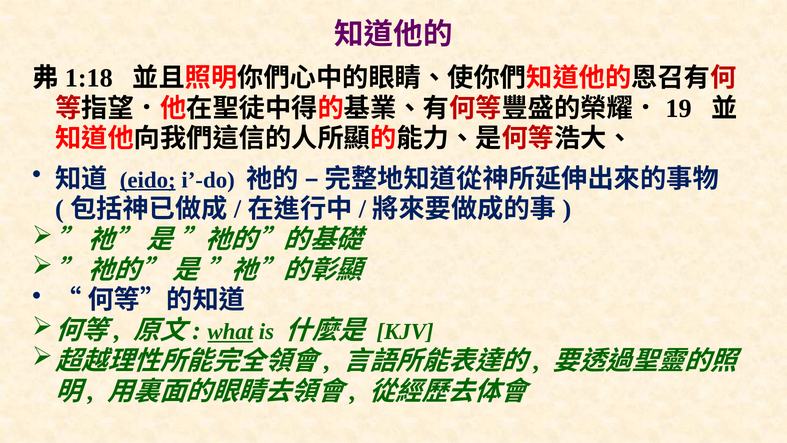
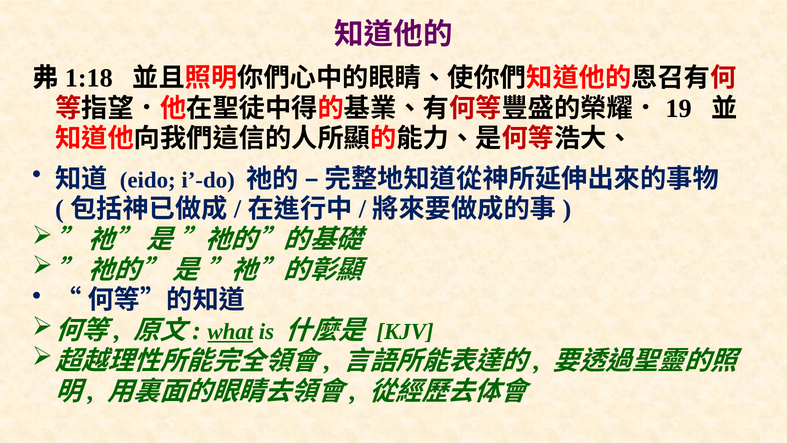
eido underline: present -> none
